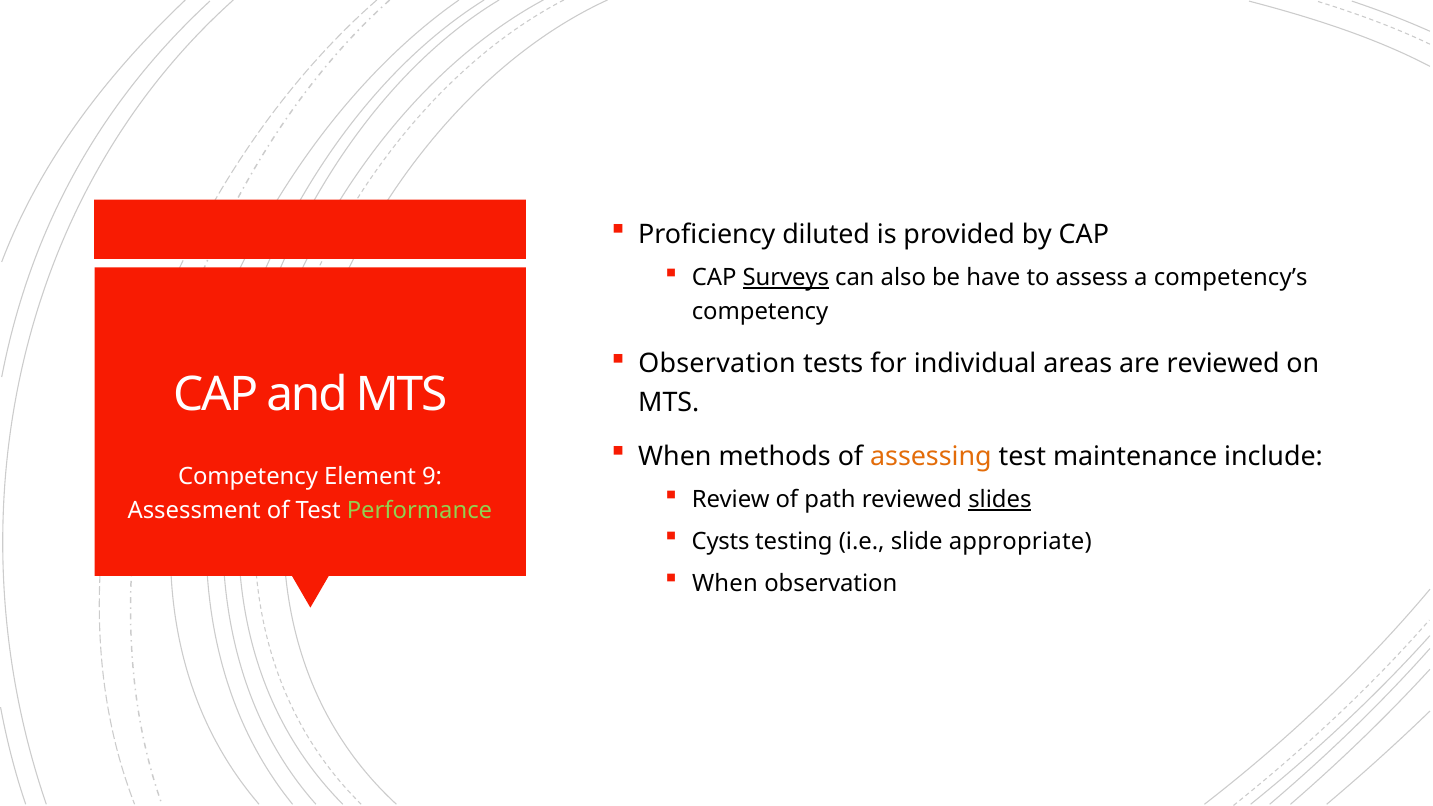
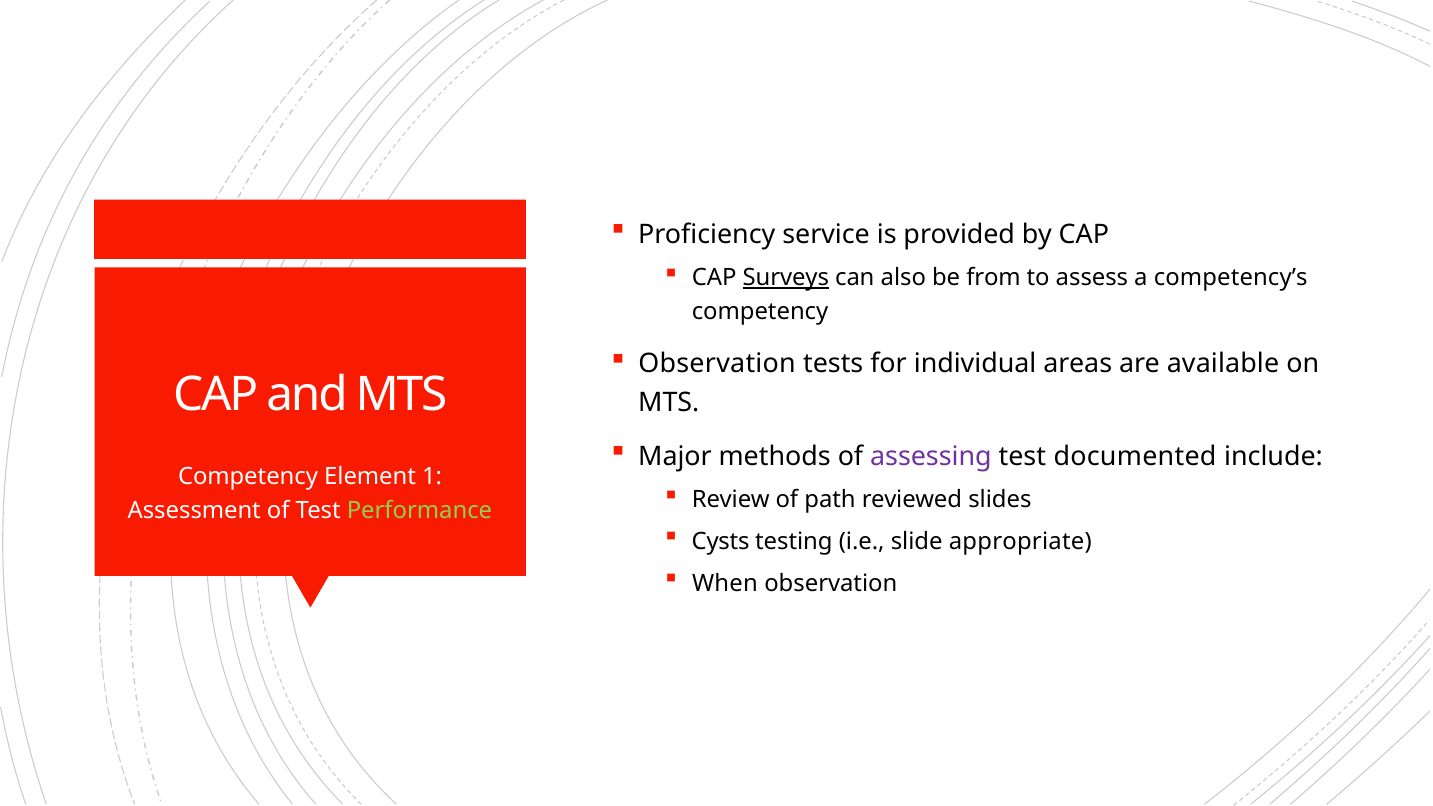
diluted: diluted -> service
have: have -> from
are reviewed: reviewed -> available
When at (675, 456): When -> Major
assessing colour: orange -> purple
maintenance: maintenance -> documented
9: 9 -> 1
slides underline: present -> none
